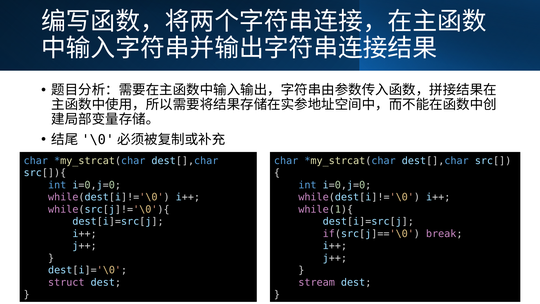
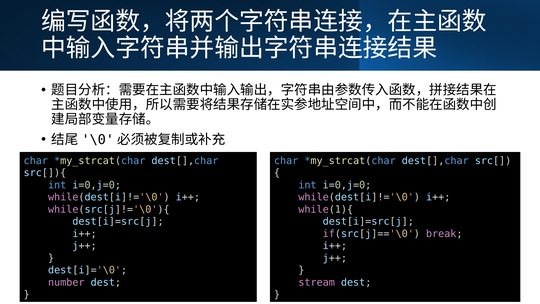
struct: struct -> number
